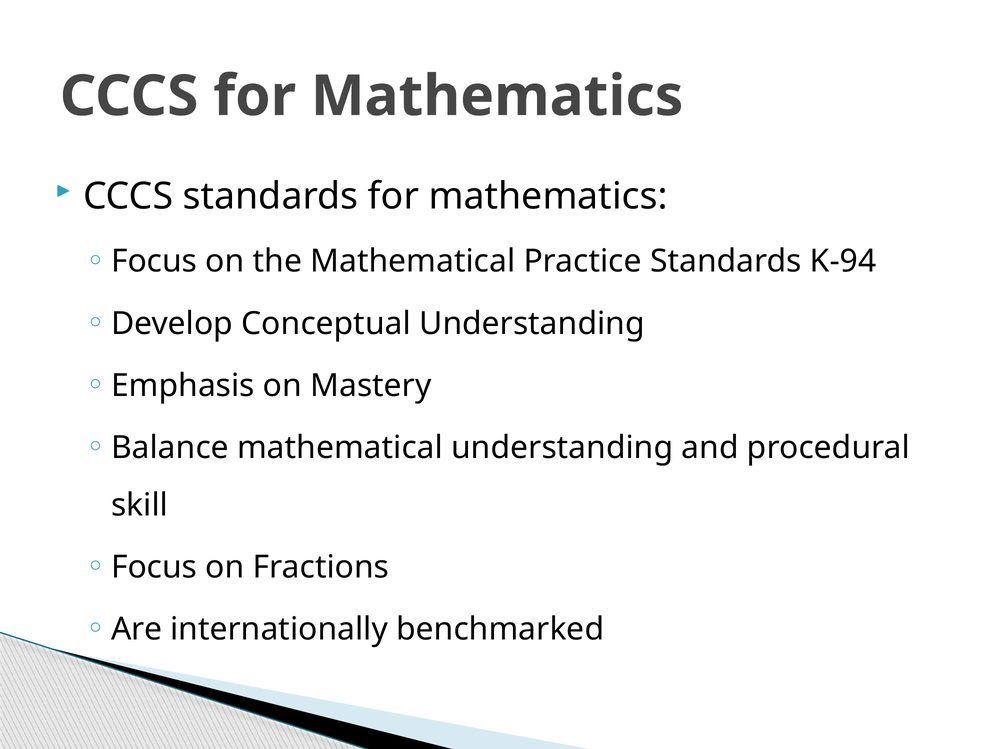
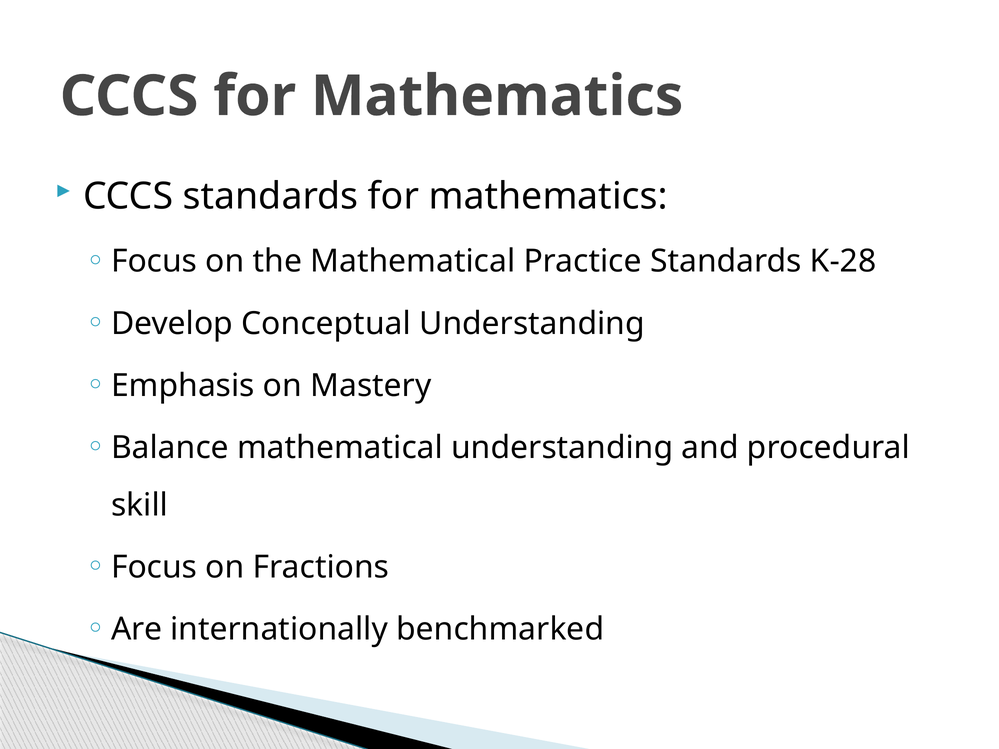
K-94: K-94 -> K-28
